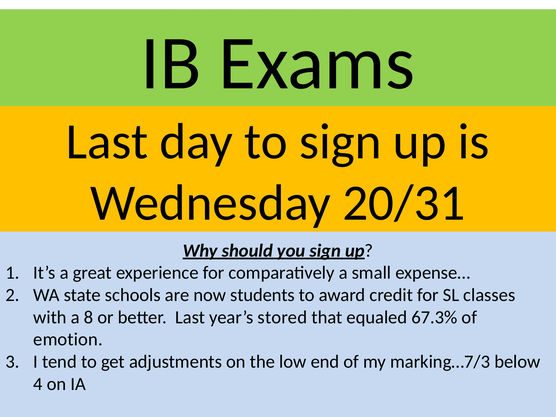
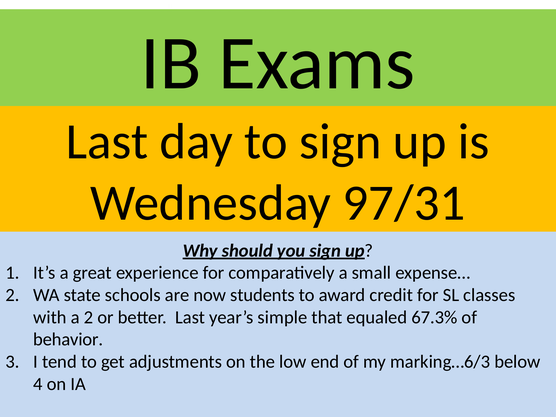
20/31: 20/31 -> 97/31
a 8: 8 -> 2
stored: stored -> simple
emotion: emotion -> behavior
marking…7/3: marking…7/3 -> marking…6/3
